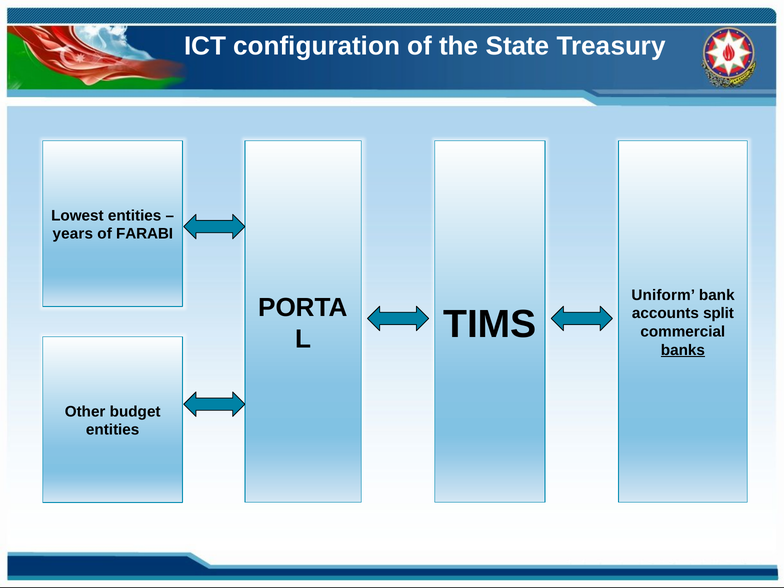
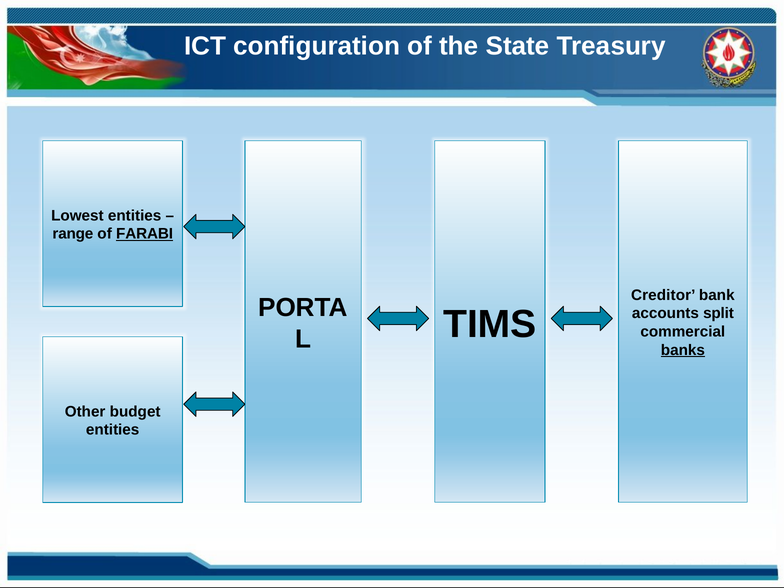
years: years -> range
FARABI underline: none -> present
Uniform: Uniform -> Creditor
